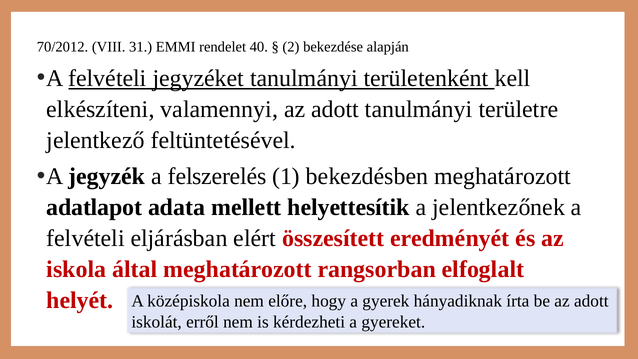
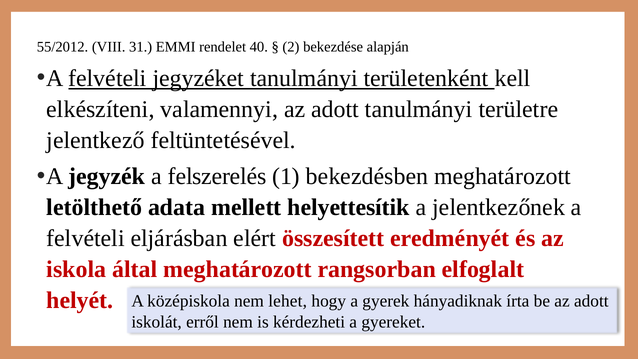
70/2012: 70/2012 -> 55/2012
adatlapot: adatlapot -> letölthető
előre: előre -> lehet
